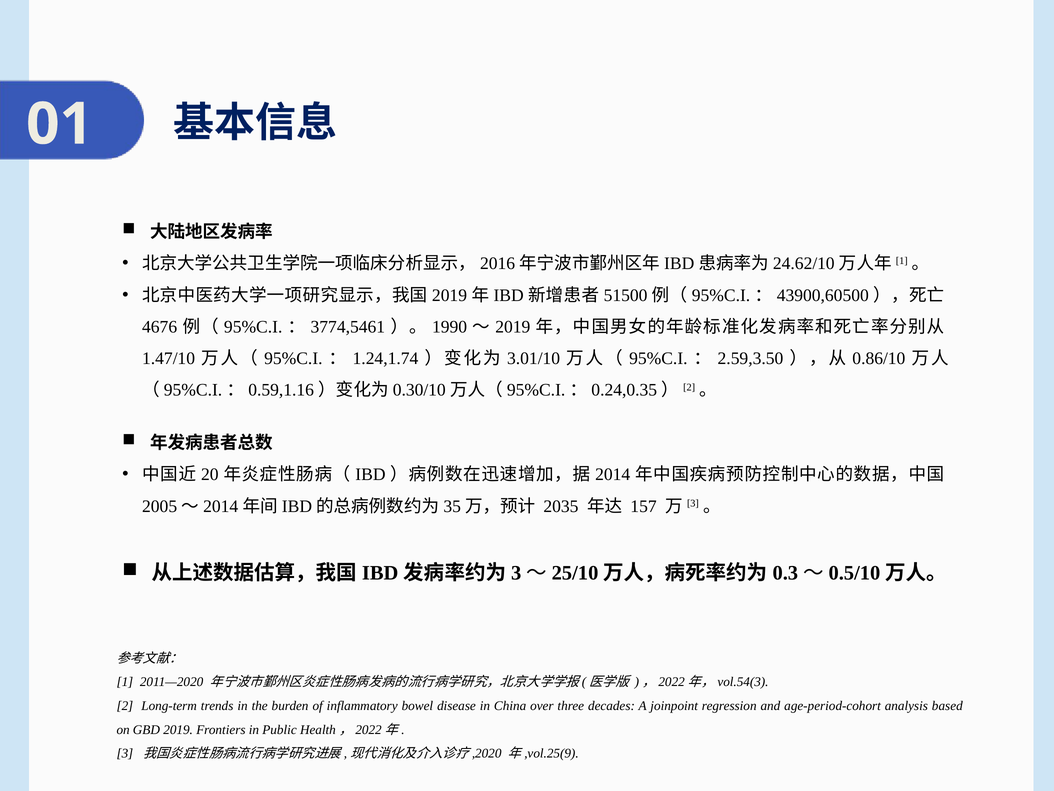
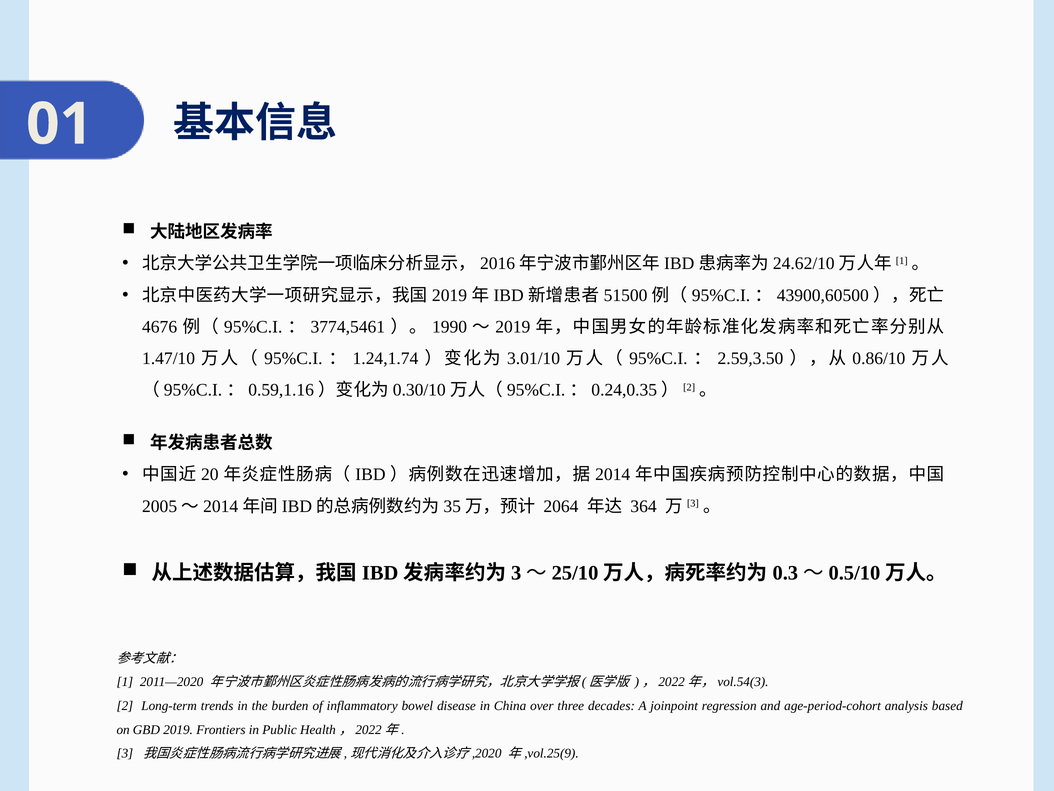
2035: 2035 -> 2064
157: 157 -> 364
